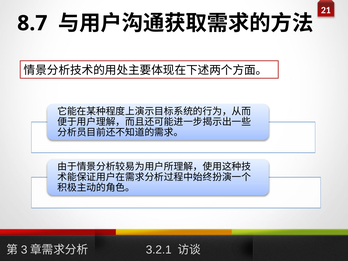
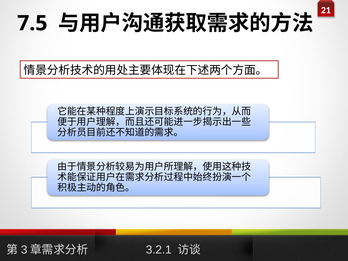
8.7: 8.7 -> 7.5
